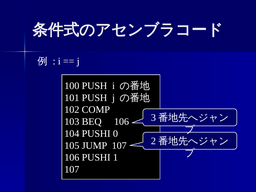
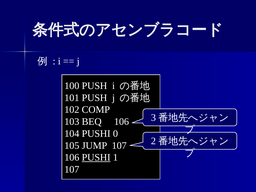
PUSHI at (96, 158) underline: none -> present
